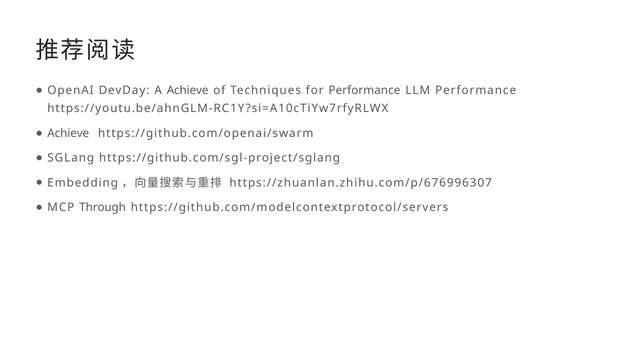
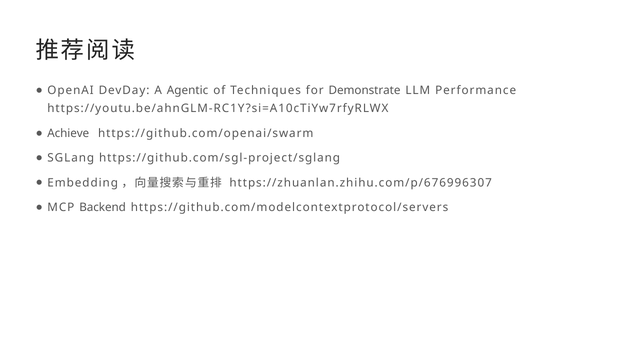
A Achieve: Achieve -> Agentic
for Performance: Performance -> Demonstrate
Through: Through -> Backend
